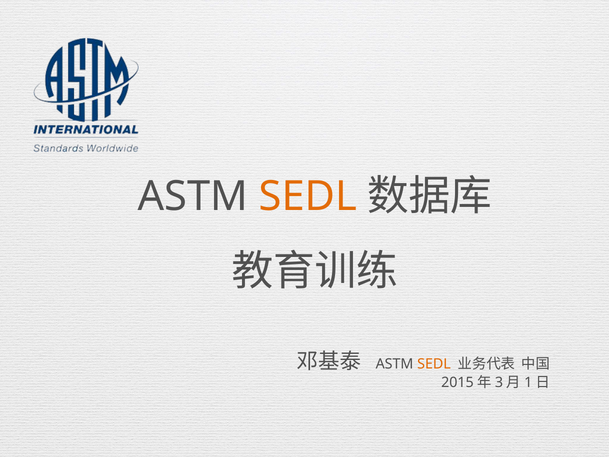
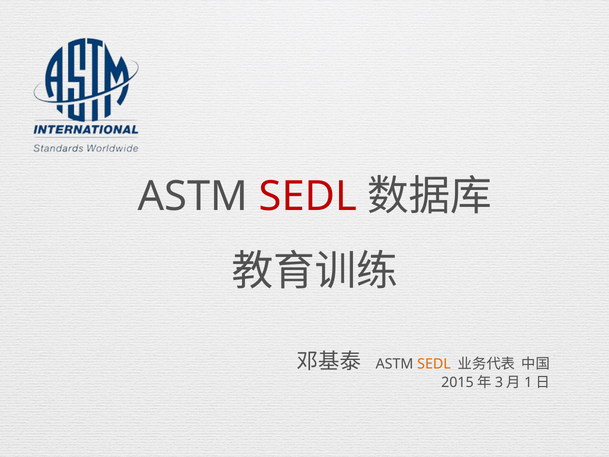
SEDL at (308, 197) colour: orange -> red
